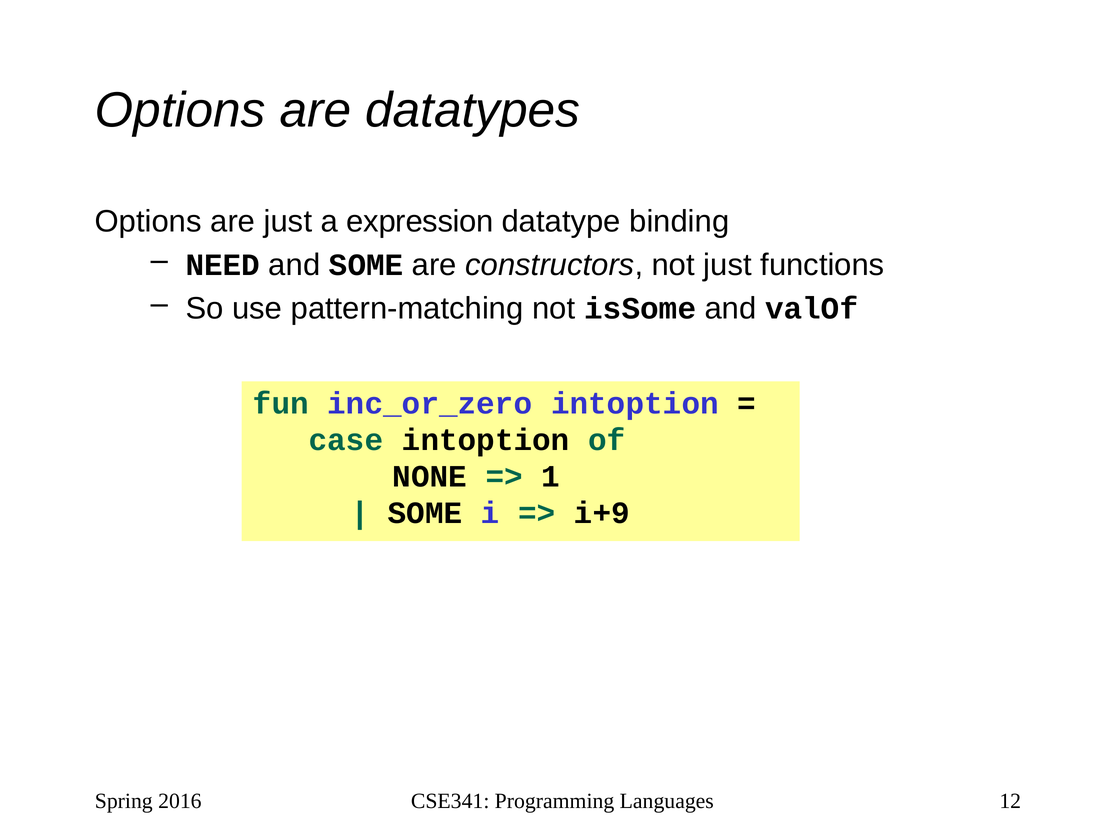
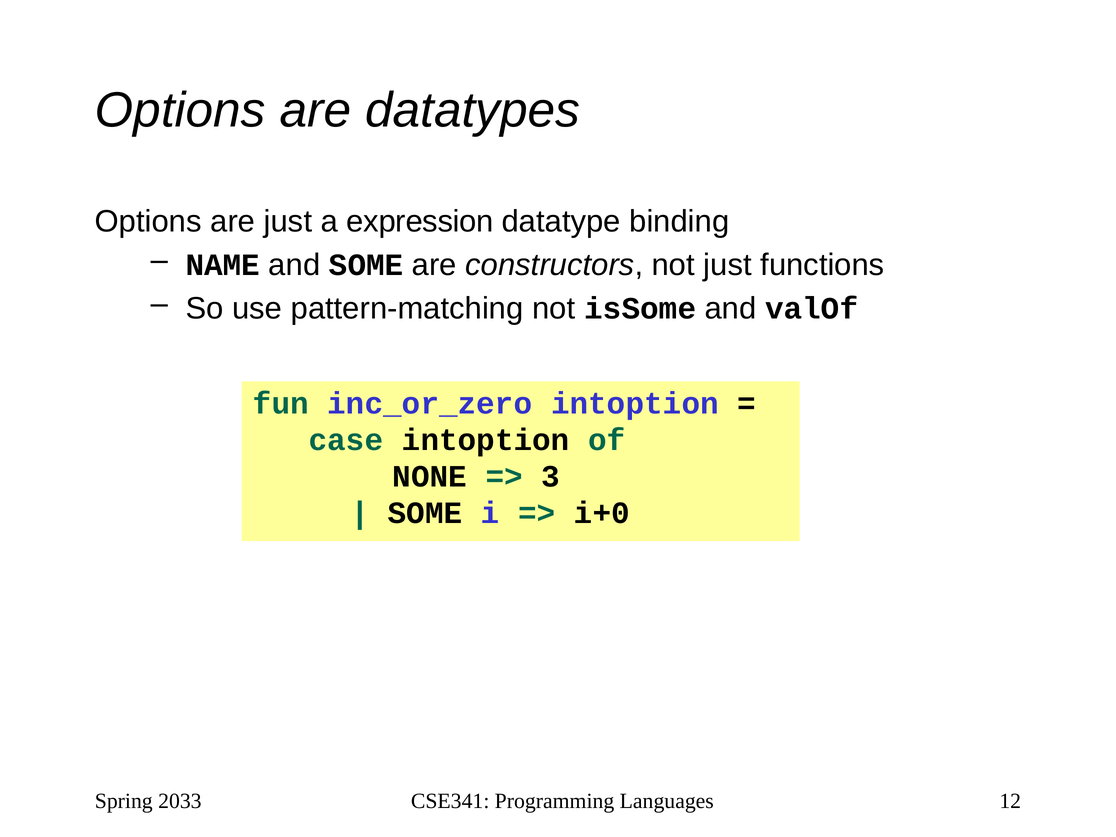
NEED: NEED -> NAME
1: 1 -> 3
i+9: i+9 -> i+0
2016: 2016 -> 2033
